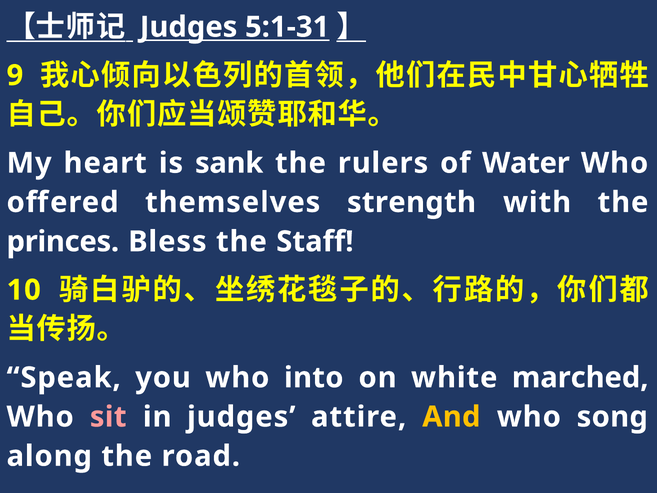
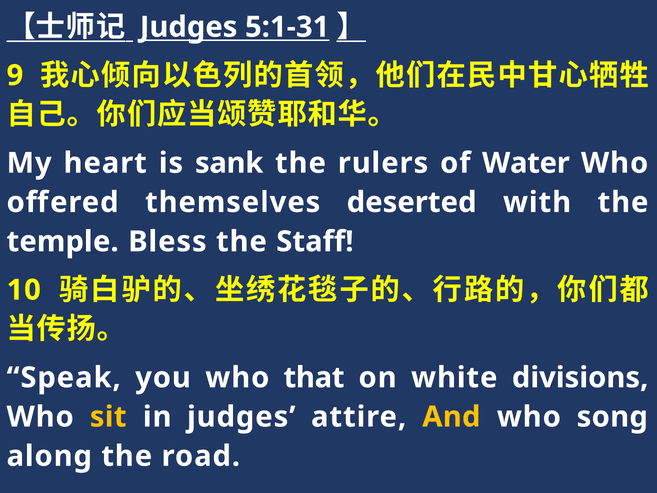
strength: strength -> deserted
princes: princes -> temple
into: into -> that
marched: marched -> divisions
sit colour: pink -> yellow
